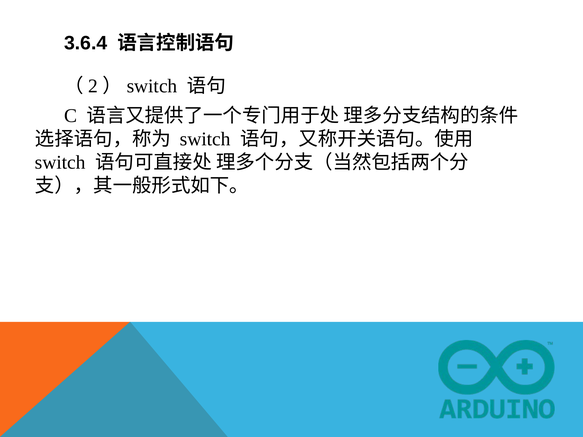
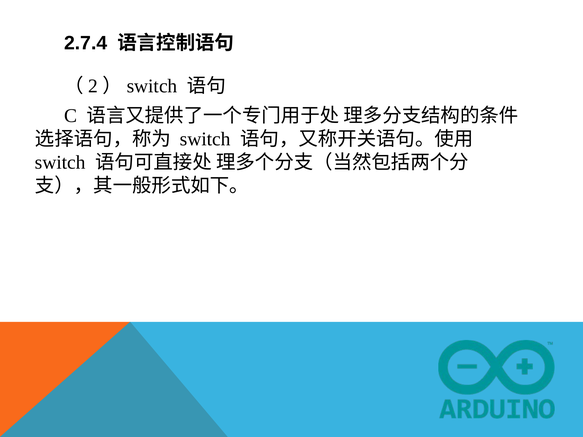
3.6.4: 3.6.4 -> 2.7.4
